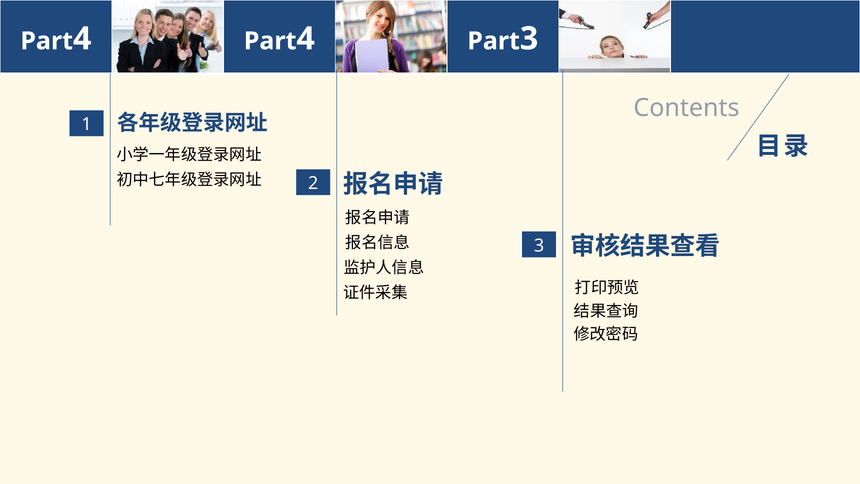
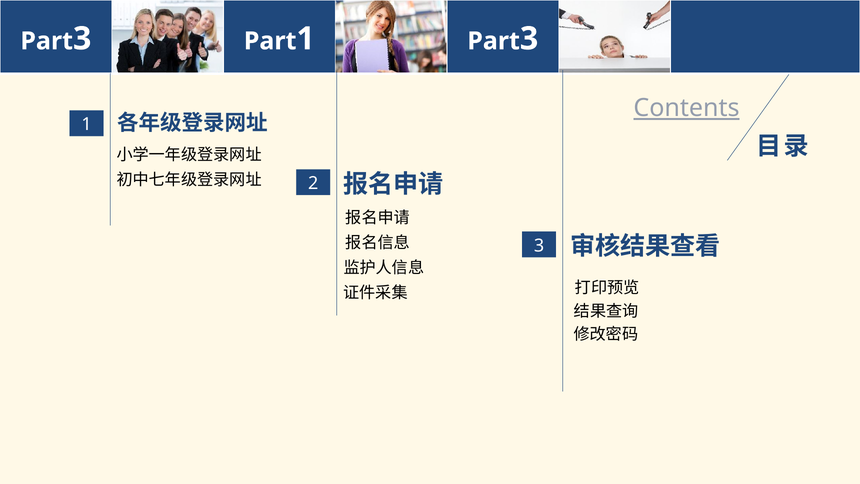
4 at (82, 39): 4 -> 3
4 at (306, 39): 4 -> 1
Contents underline: none -> present
